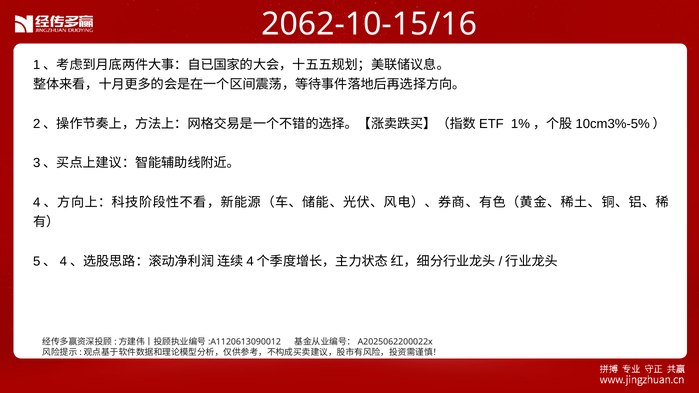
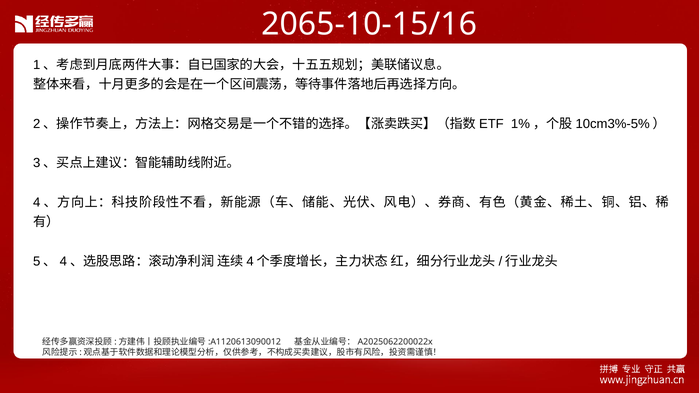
2062-10-15/16: 2062-10-15/16 -> 2065-10-15/16
